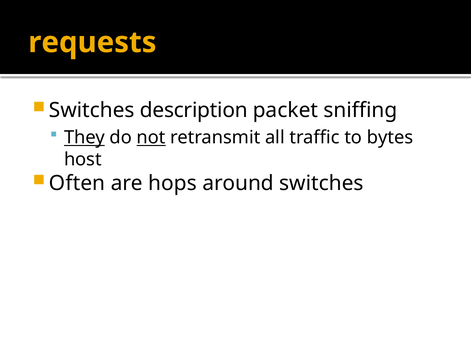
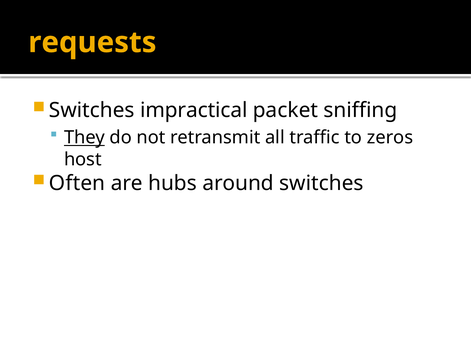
description: description -> impractical
not underline: present -> none
bytes: bytes -> zeros
hops: hops -> hubs
